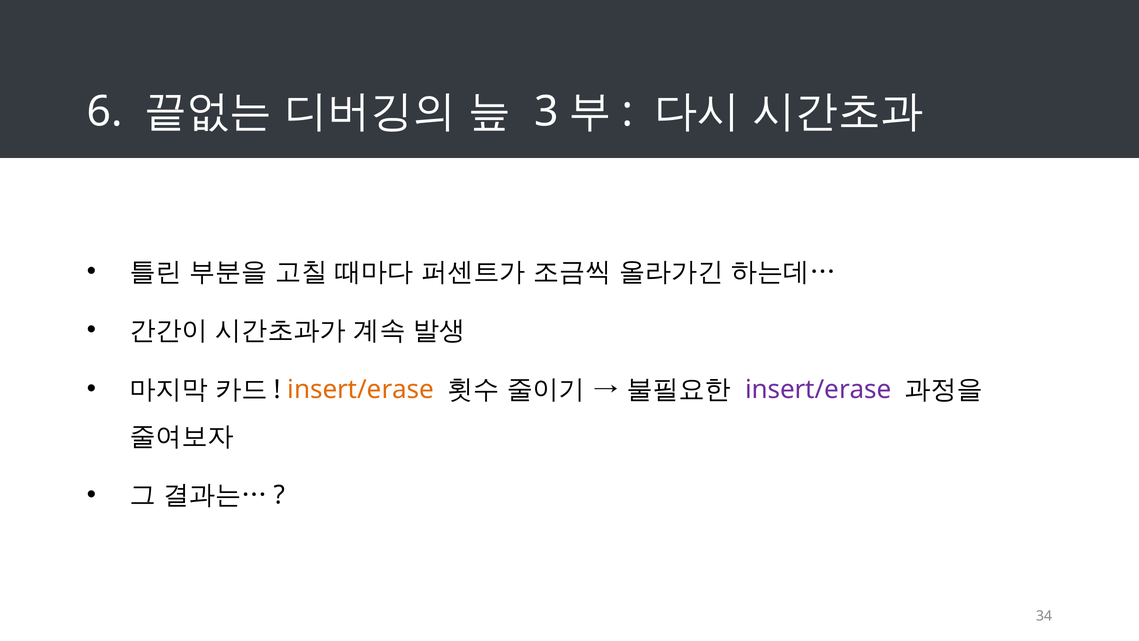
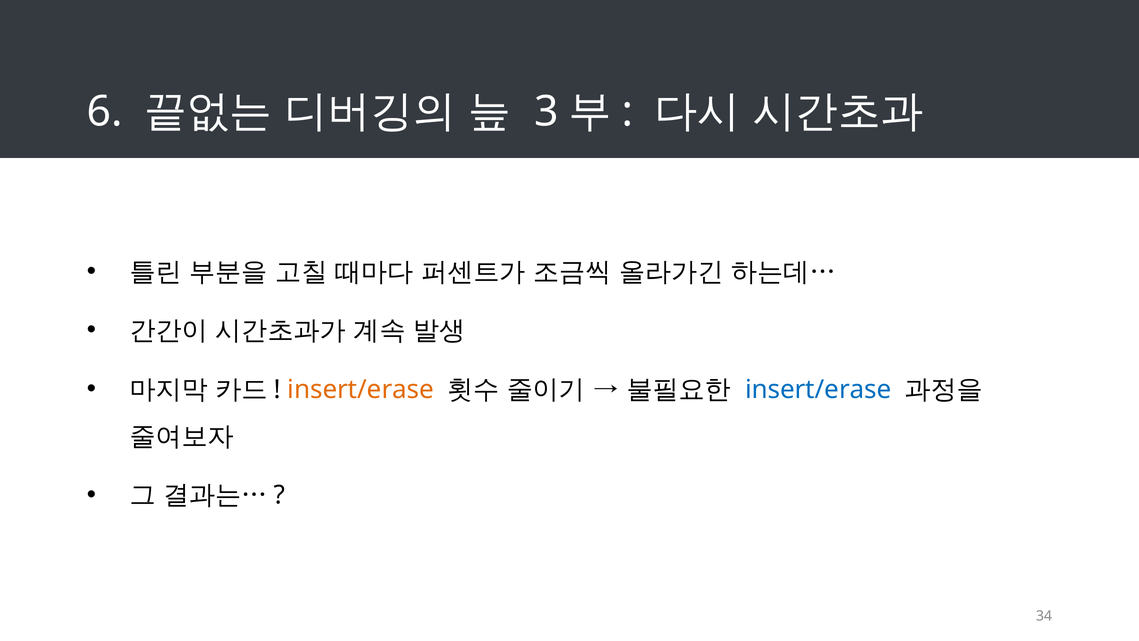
insert/erase at (818, 389) colour: purple -> blue
